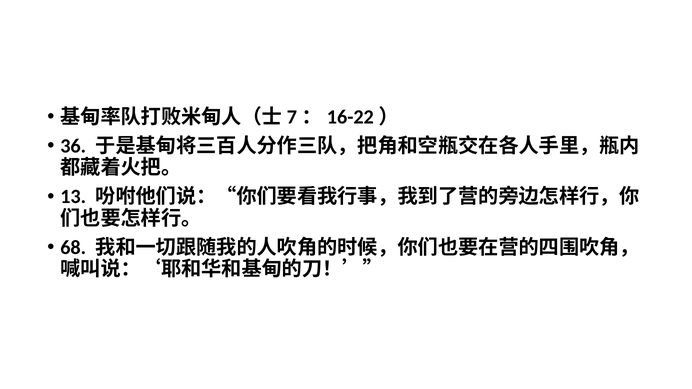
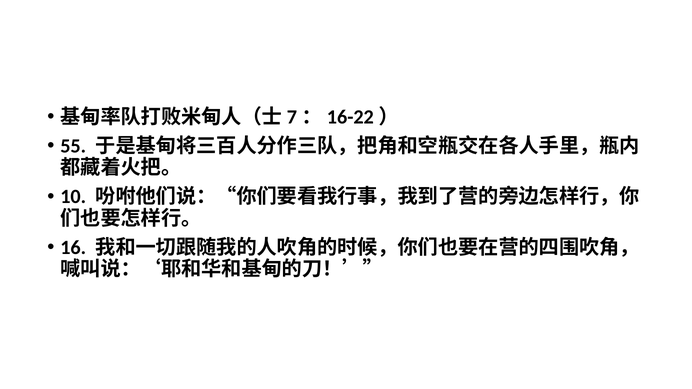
36: 36 -> 55
13: 13 -> 10
68: 68 -> 16
